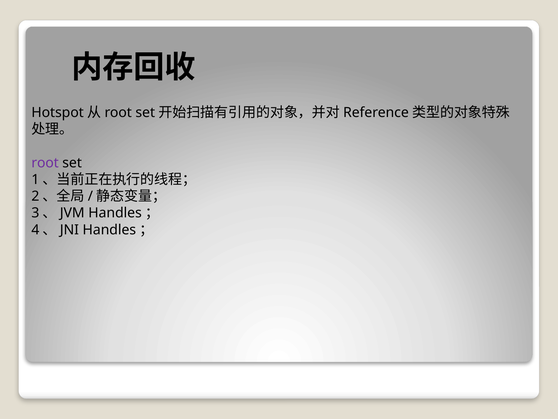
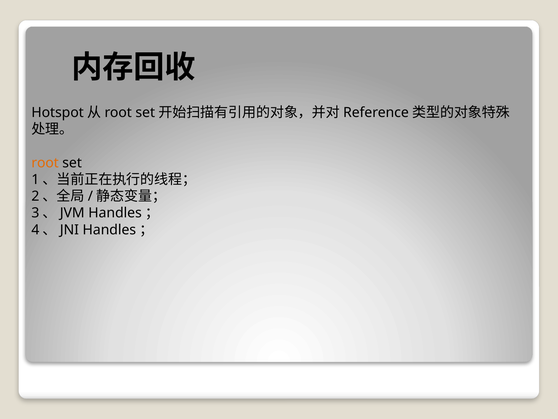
root colour: purple -> orange
